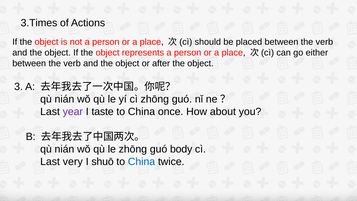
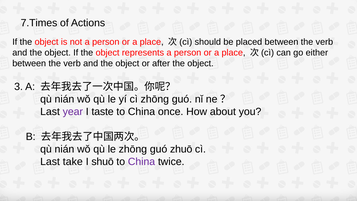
3.Times: 3.Times -> 7.Times
body: body -> zhuō
very: very -> take
China at (141, 162) colour: blue -> purple
